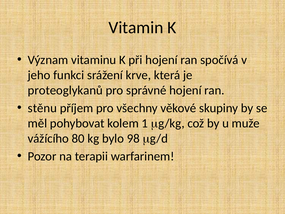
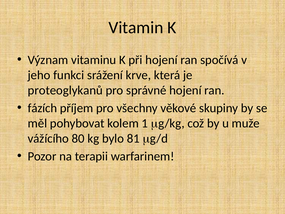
stěnu: stěnu -> fázích
98: 98 -> 81
